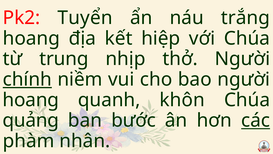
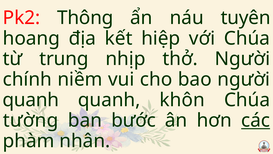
Tuyển: Tuyển -> Thông
trắng: trắng -> tuyên
chính underline: present -> none
hoang at (31, 100): hoang -> quanh
quảng: quảng -> tường
